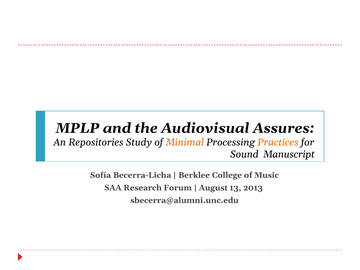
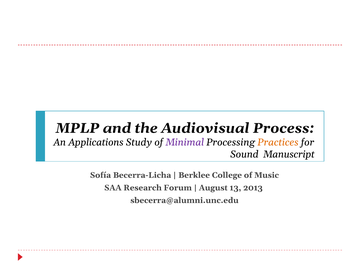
Assures: Assures -> Process
Repositories: Repositories -> Applications
Minimal colour: orange -> purple
